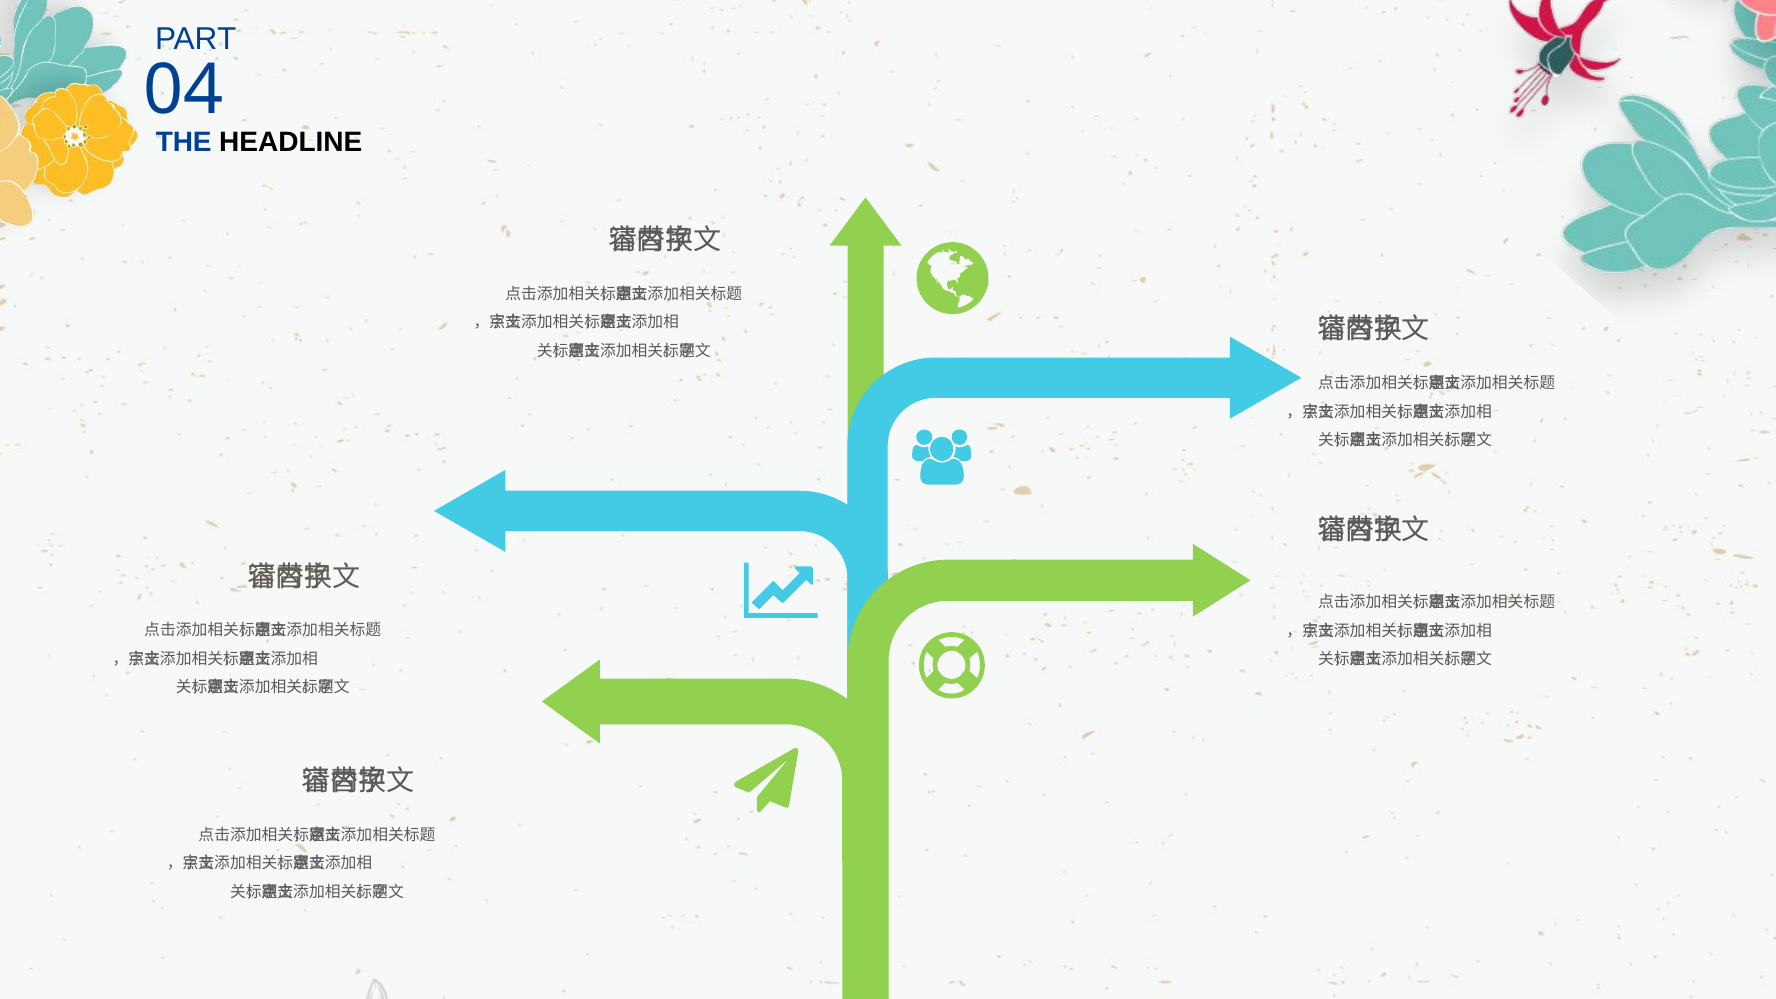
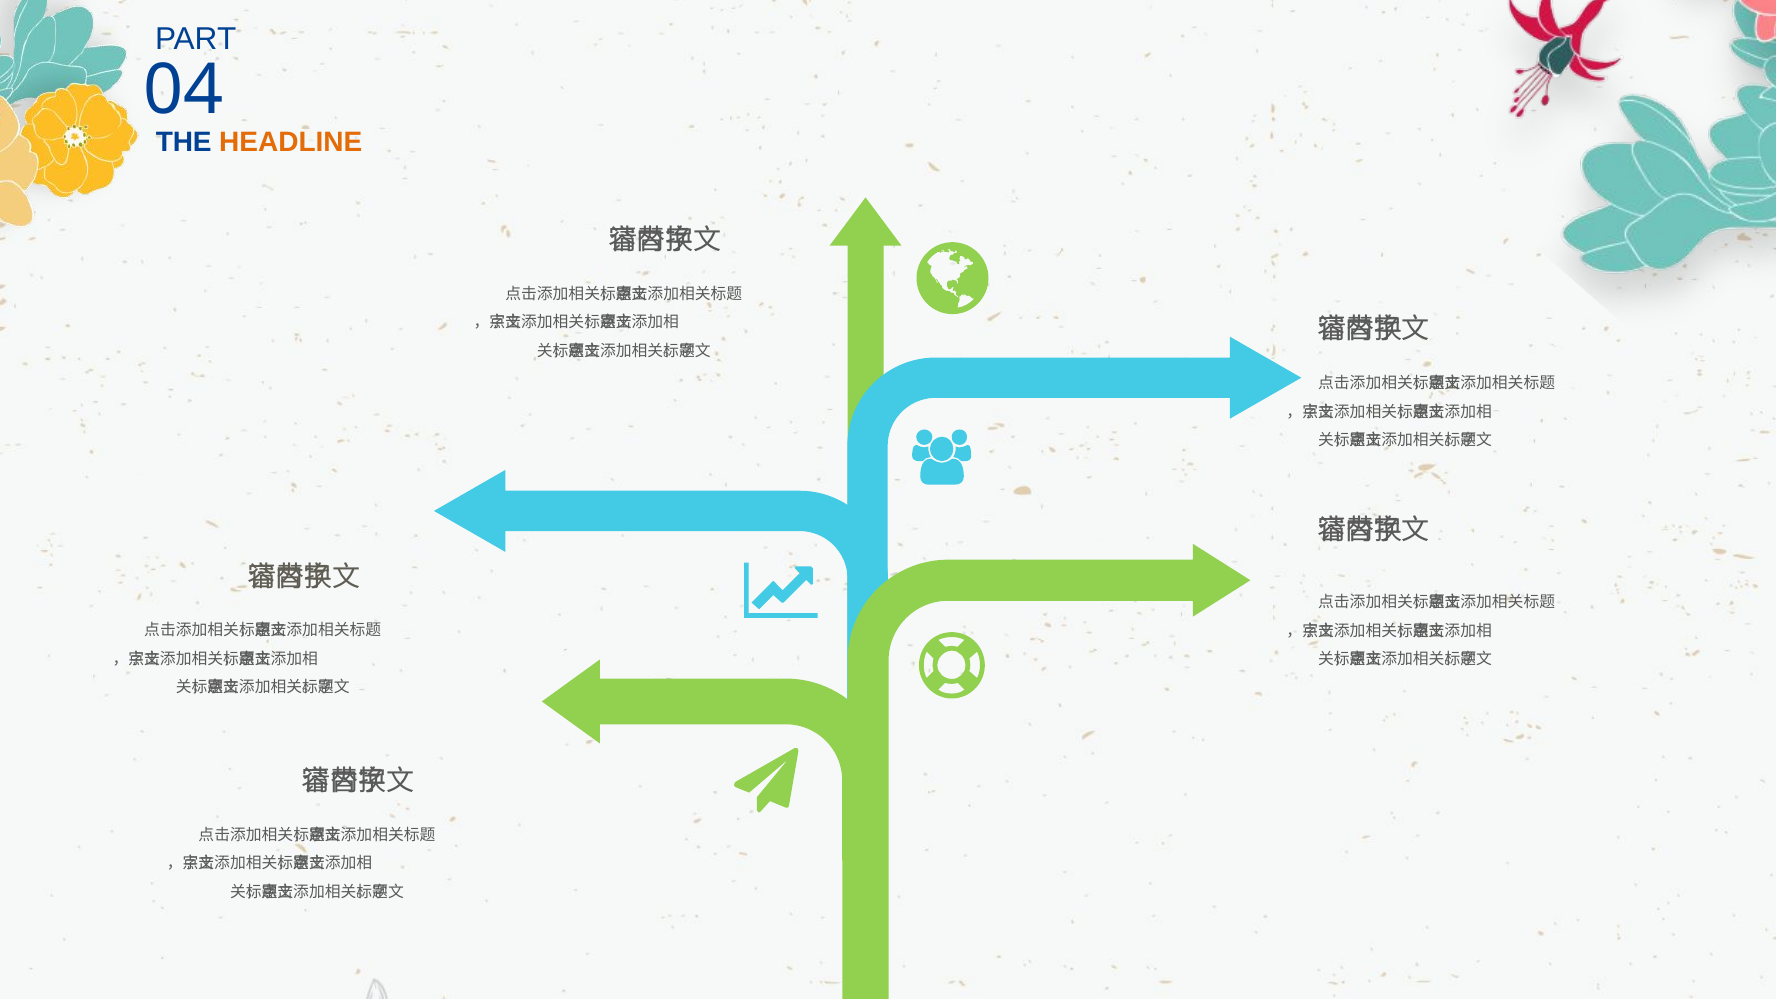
HEADLINE colour: black -> orange
